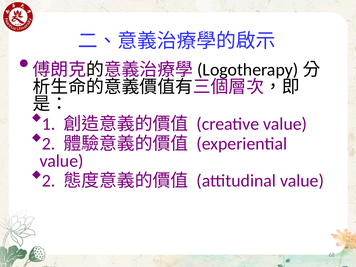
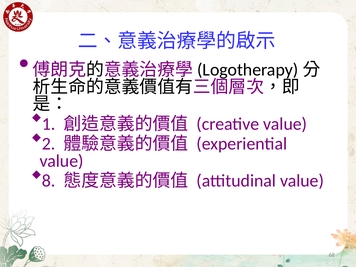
2 at (49, 181): 2 -> 8
